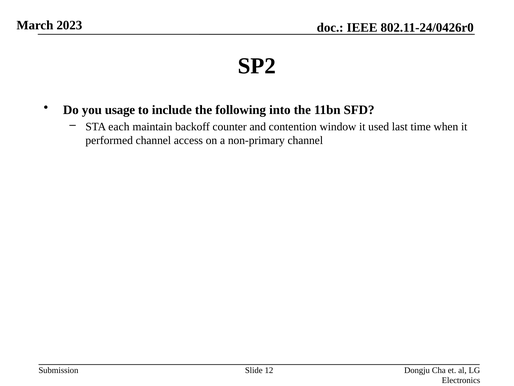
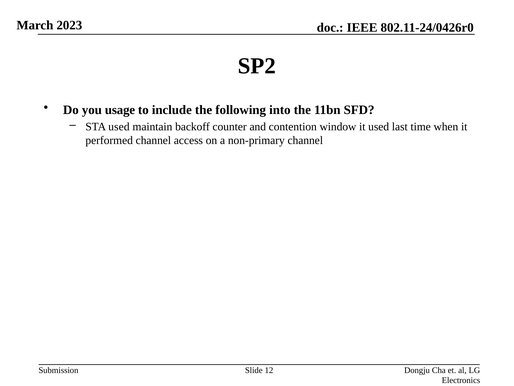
STA each: each -> used
